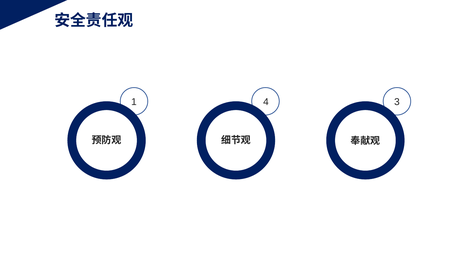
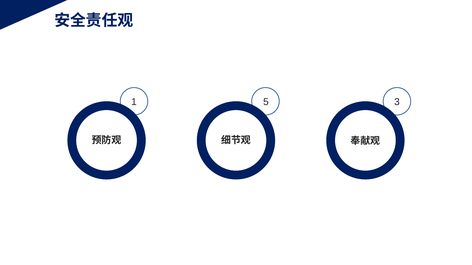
4: 4 -> 5
